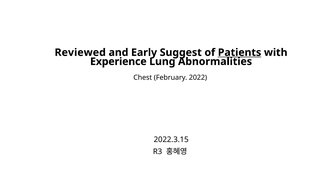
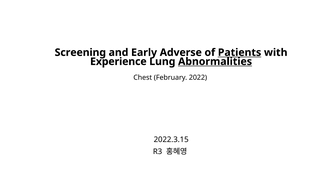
Reviewed: Reviewed -> Screening
Suggest: Suggest -> Adverse
Abnormalities underline: none -> present
